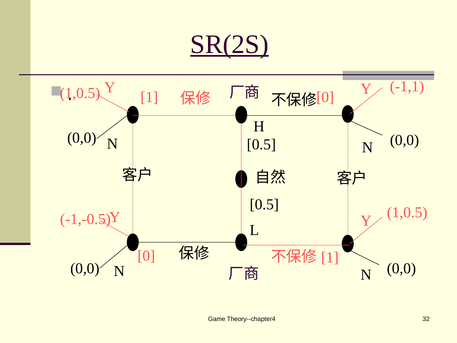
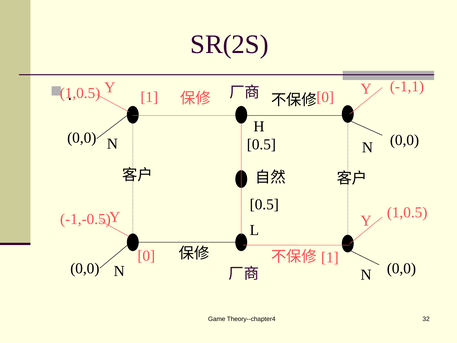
SR(2S underline: present -> none
